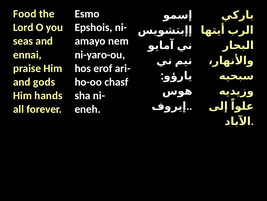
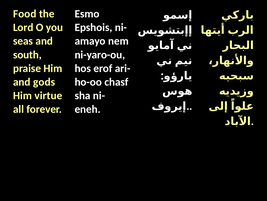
ennai: ennai -> south
hands: hands -> virtue
